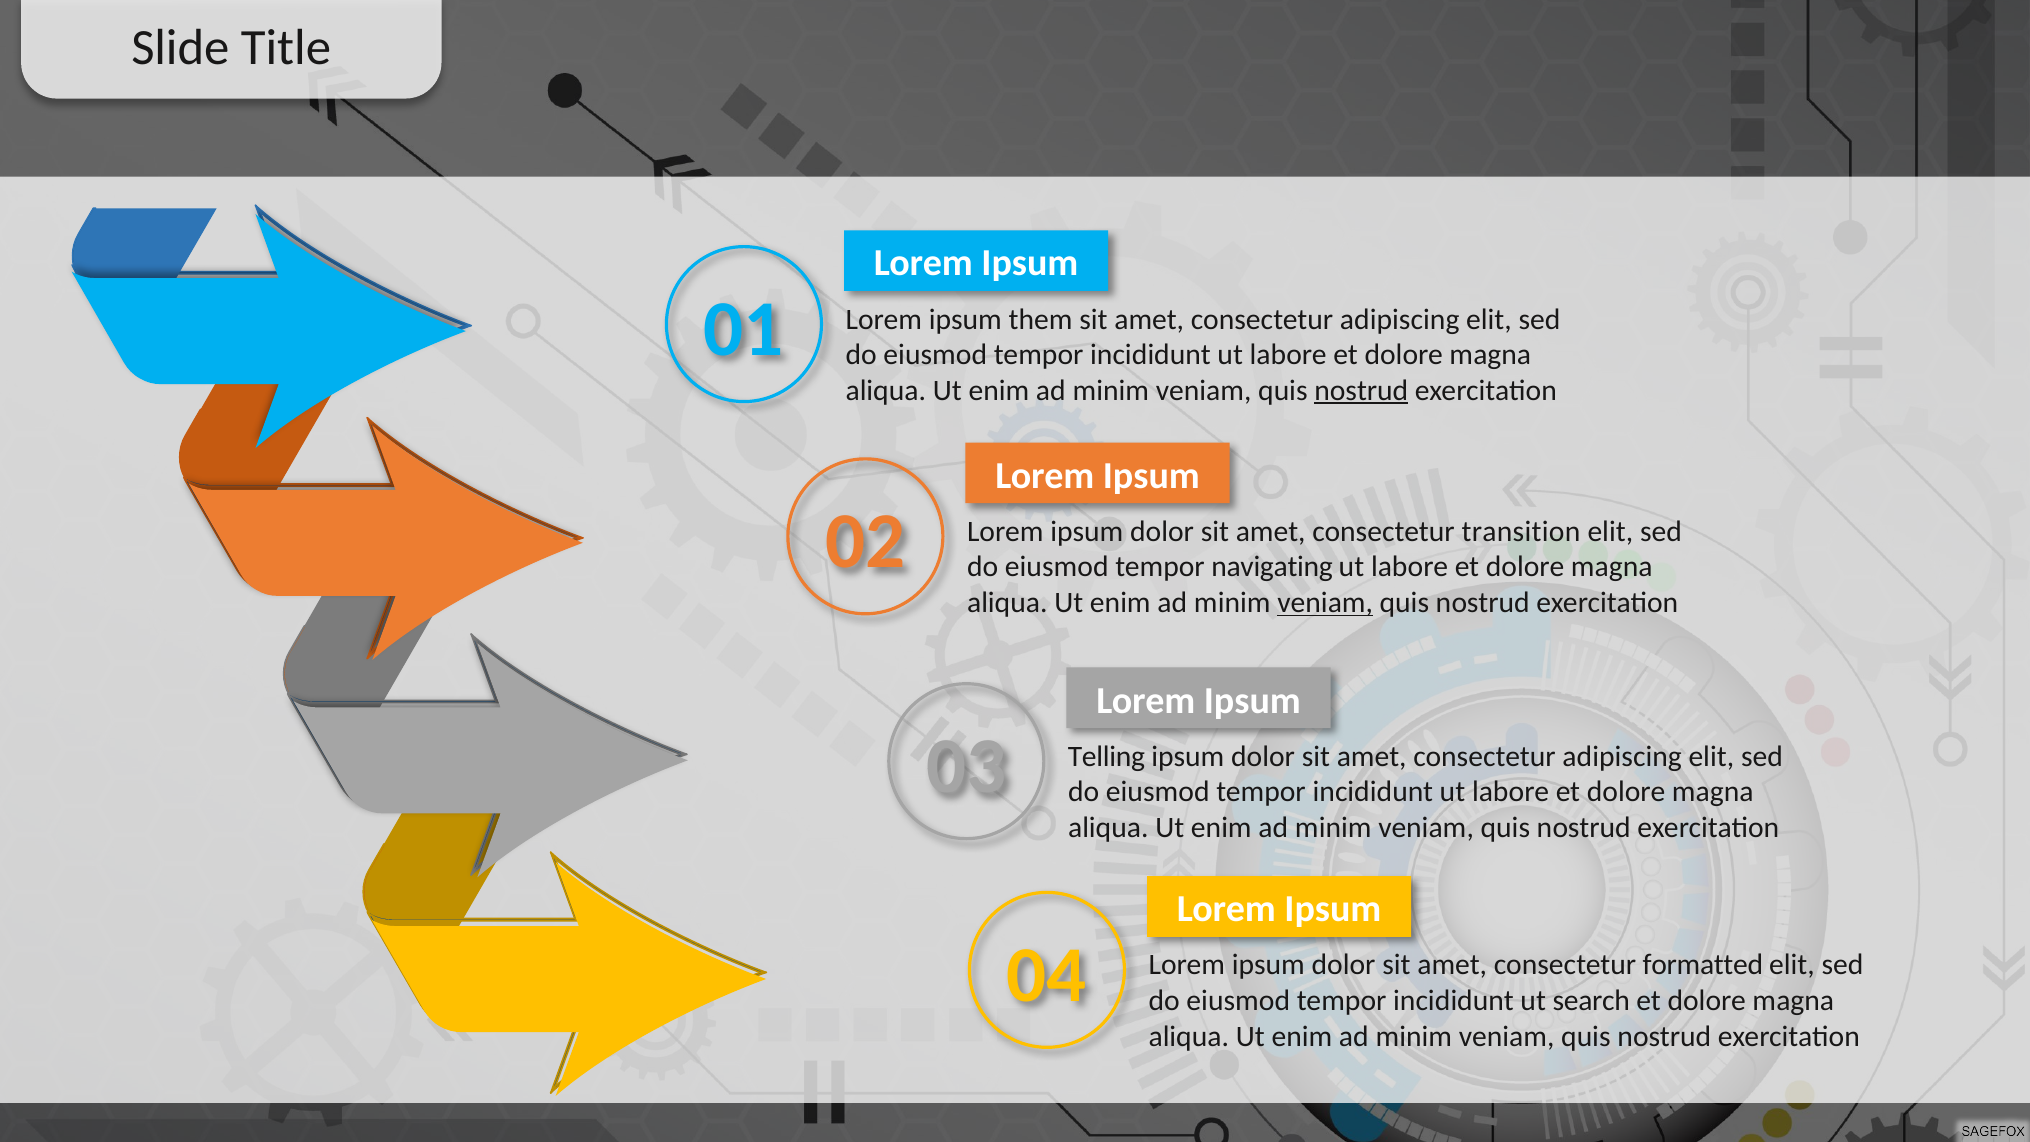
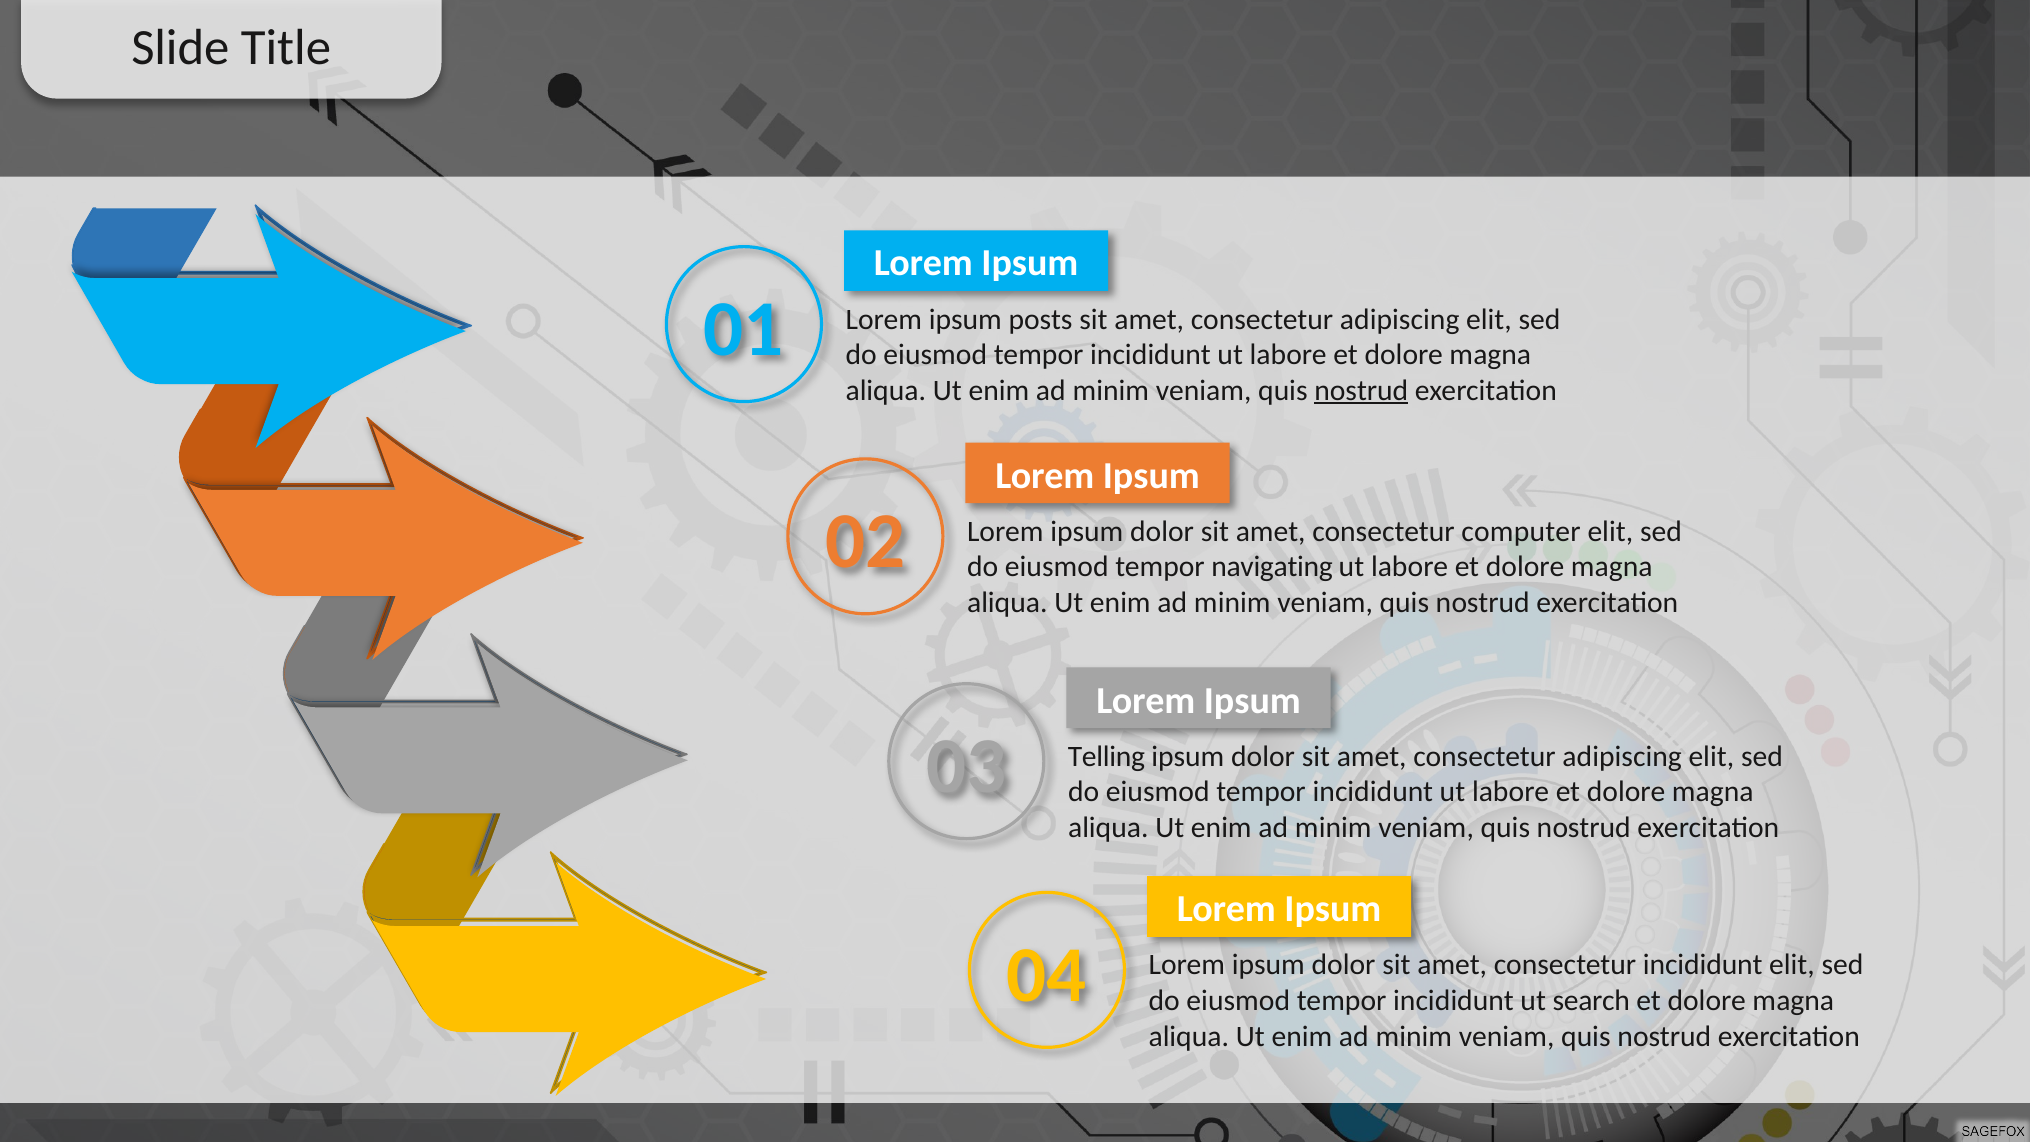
them: them -> posts
transition: transition -> computer
veniam at (1325, 603) underline: present -> none
consectetur formatted: formatted -> incididunt
